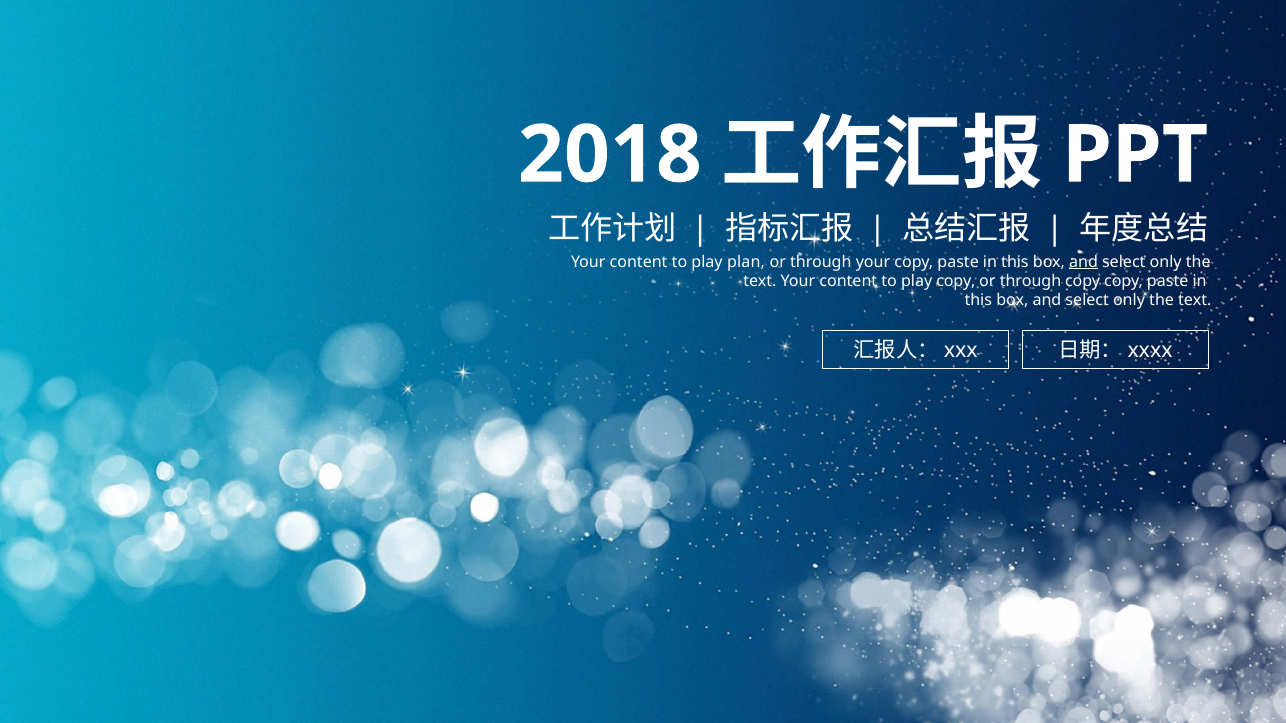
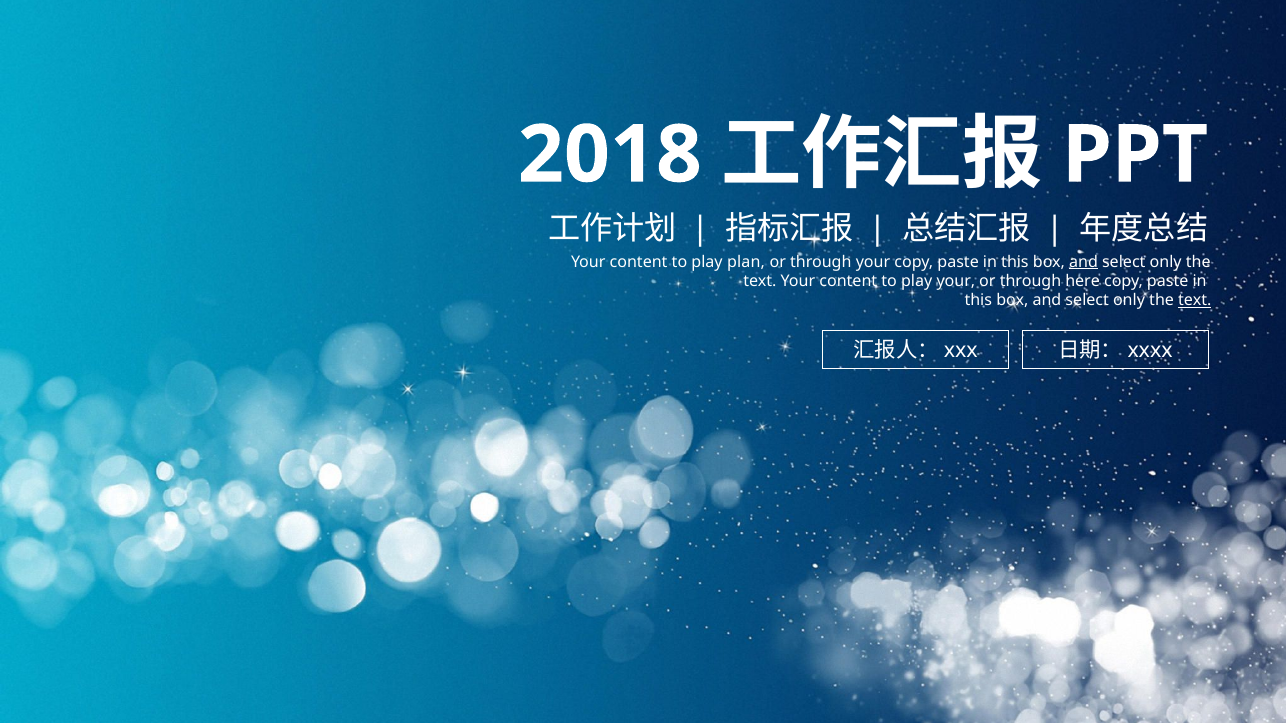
play copy: copy -> your
through copy: copy -> here
text at (1195, 301) underline: none -> present
